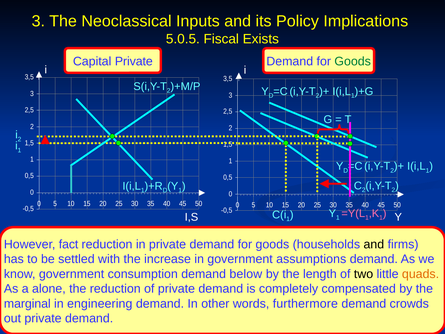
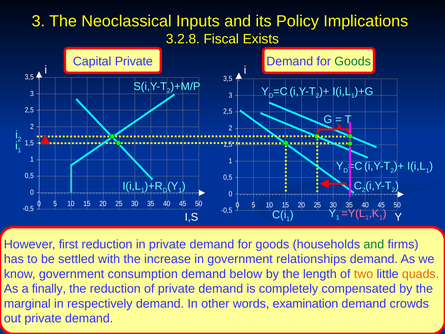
5.0.5: 5.0.5 -> 3.2.8
fact: fact -> first
and at (374, 244) colour: black -> green
assumptions: assumptions -> relationships
two colour: black -> orange
alone: alone -> finally
engineering: engineering -> respectively
furthermore: furthermore -> examination
